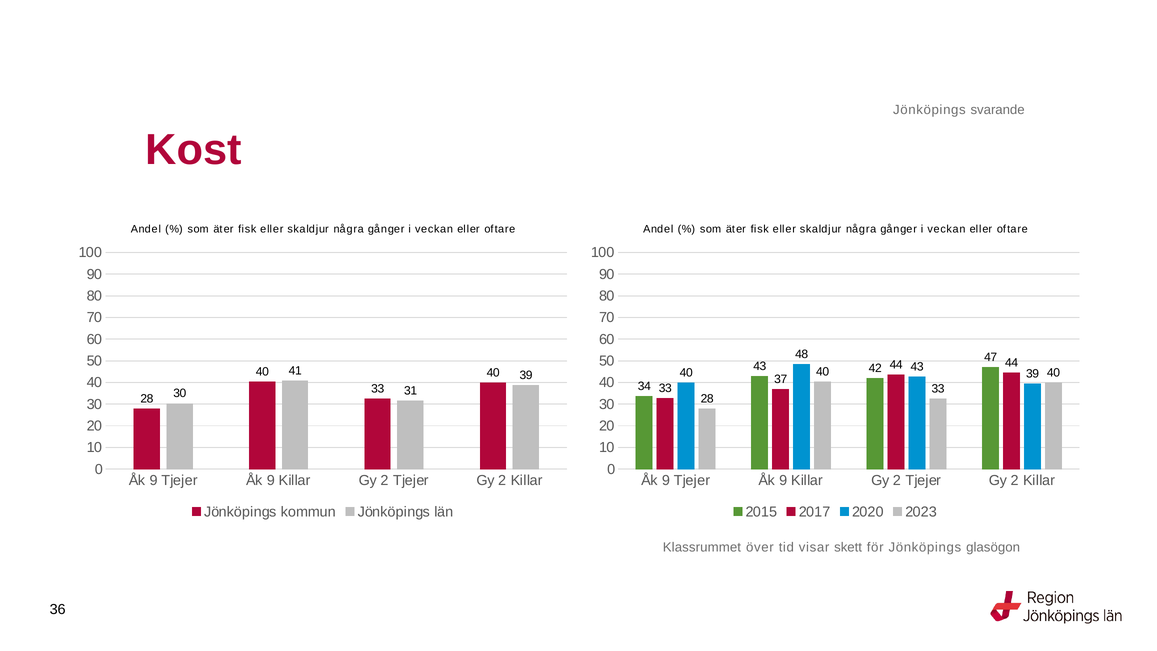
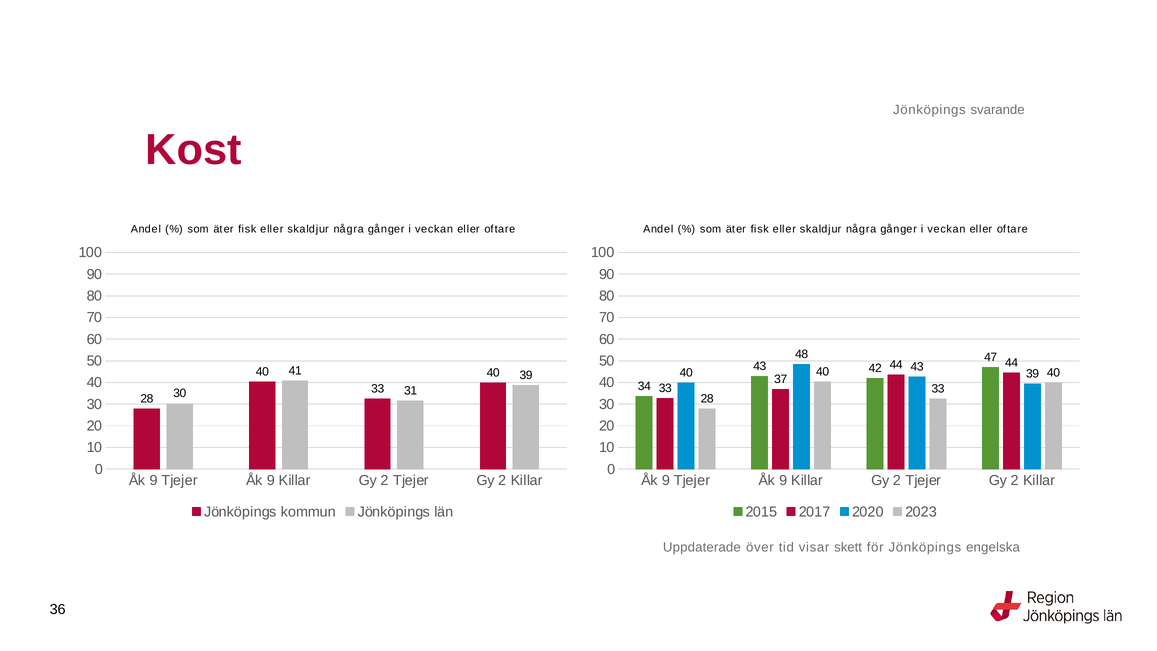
Klassrummet: Klassrummet -> Uppdaterade
glasögon: glasögon -> engelska
